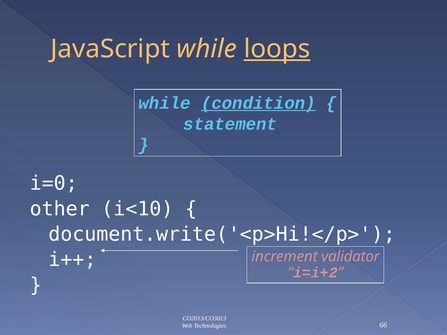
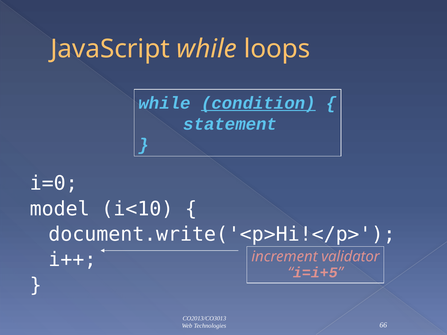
loops underline: present -> none
other: other -> model
i=i+2: i=i+2 -> i=i+5
